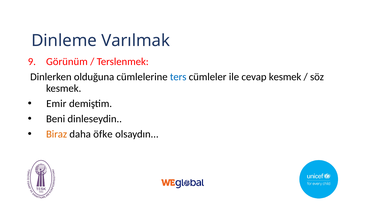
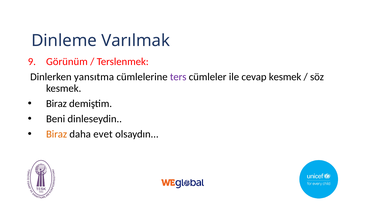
olduğuna: olduğuna -> yansıtma
ters colour: blue -> purple
Emir at (56, 104): Emir -> Biraz
öfke: öfke -> evet
